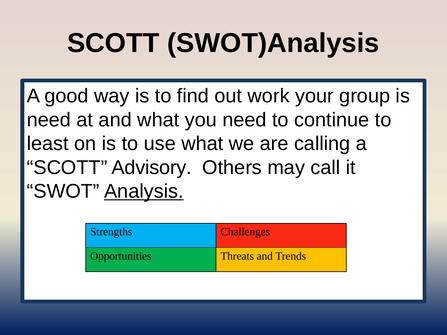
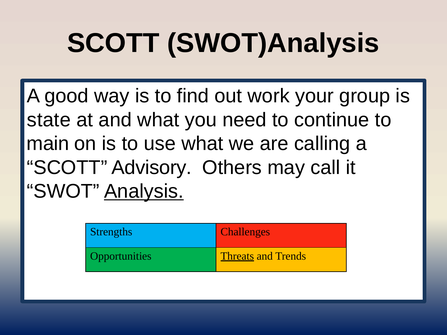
need at (49, 120): need -> state
least: least -> main
Threats underline: none -> present
